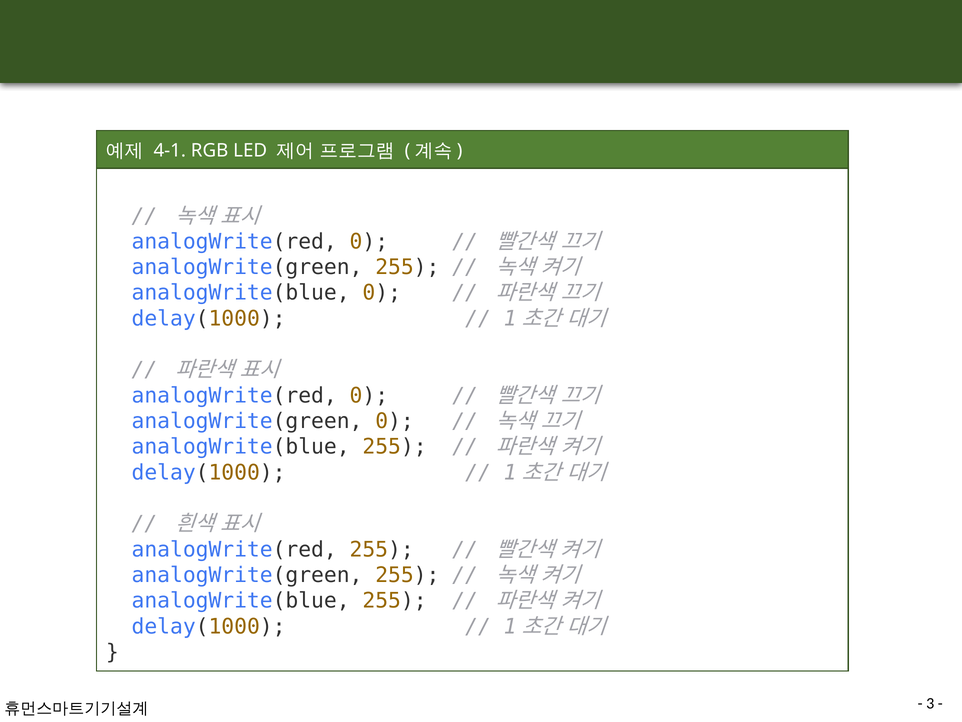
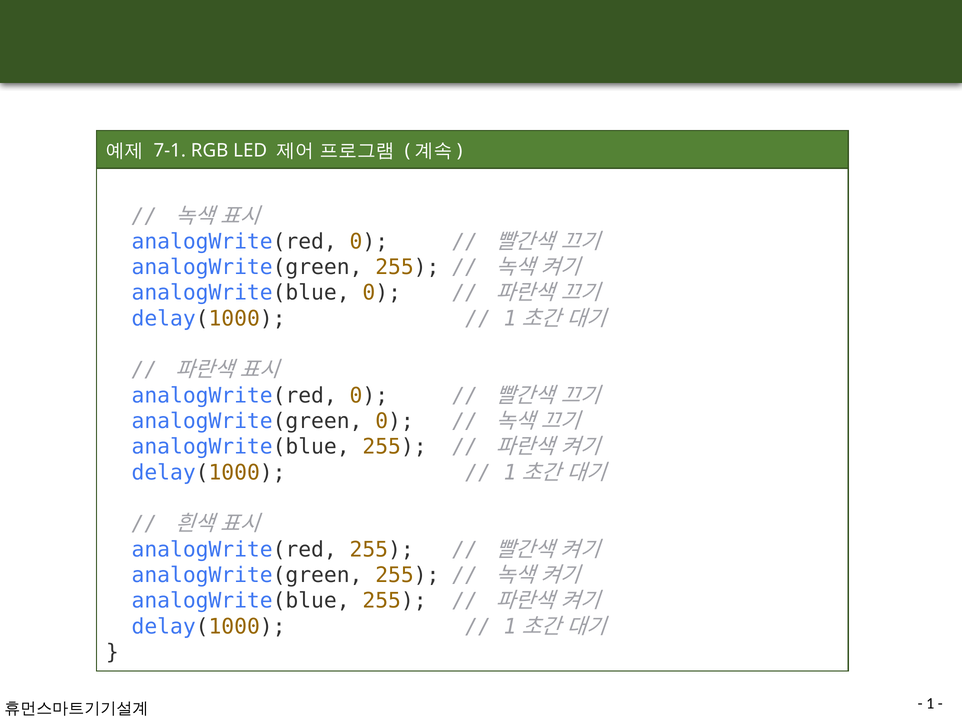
4-1: 4-1 -> 7-1
3: 3 -> 1
